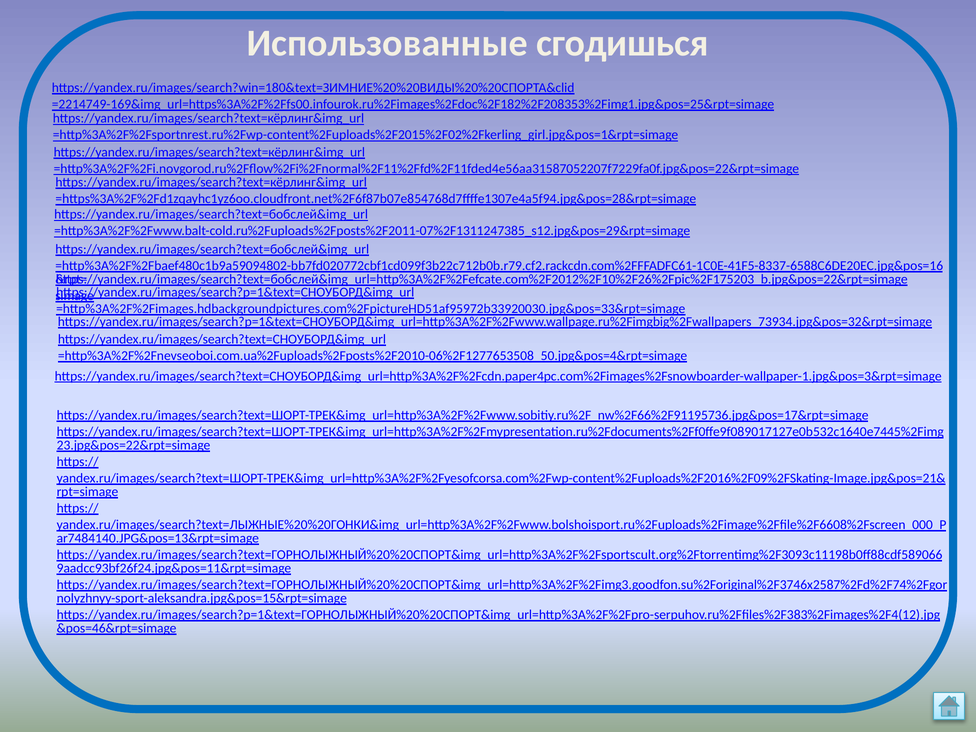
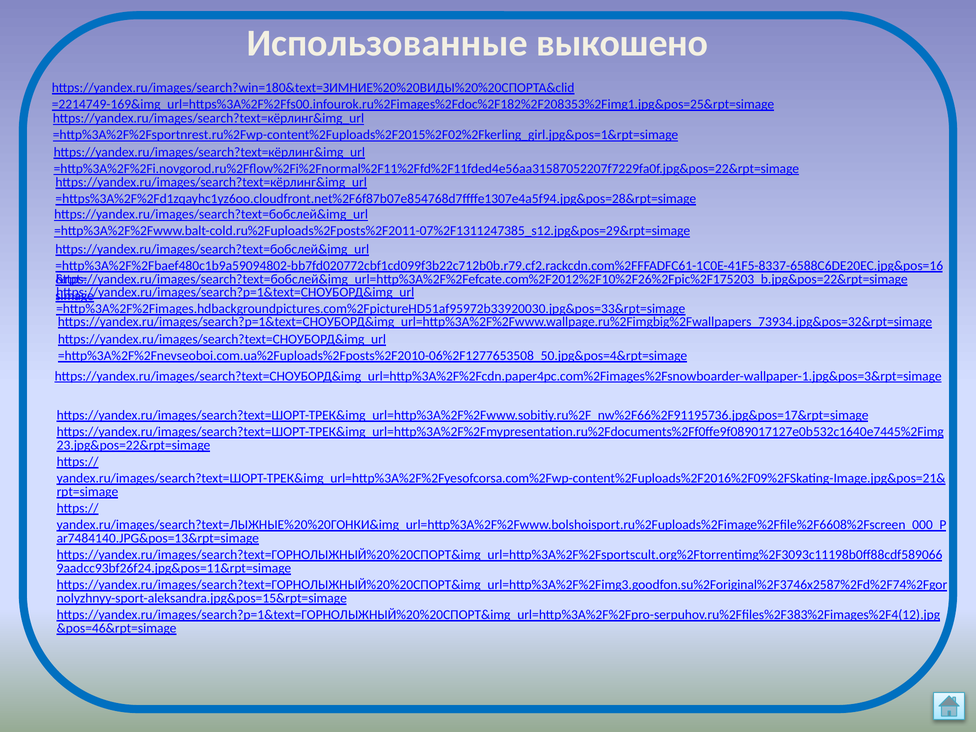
сгодишься: сгодишься -> выкошено
